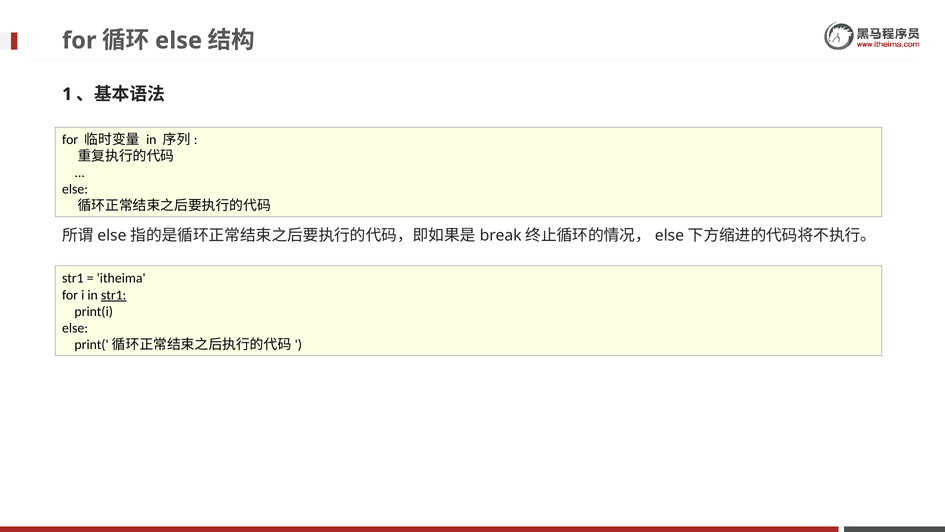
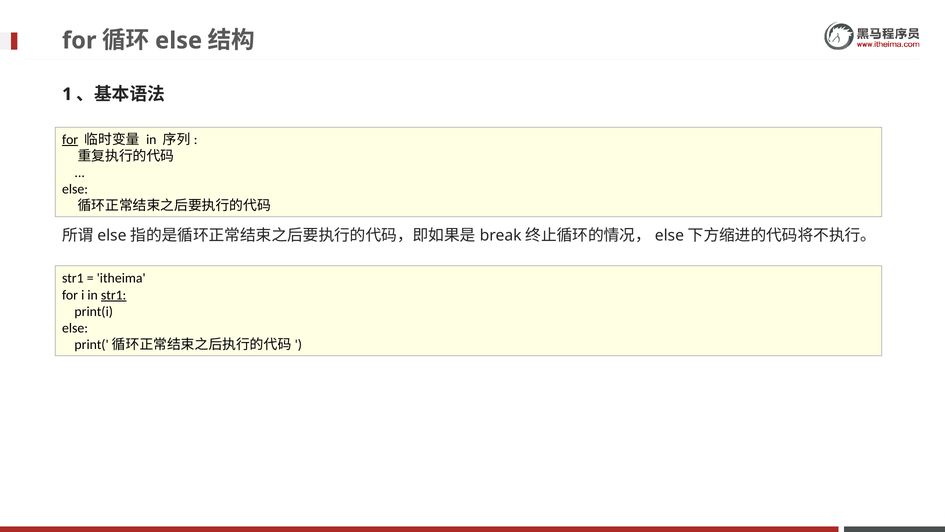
for at (70, 140) underline: none -> present
